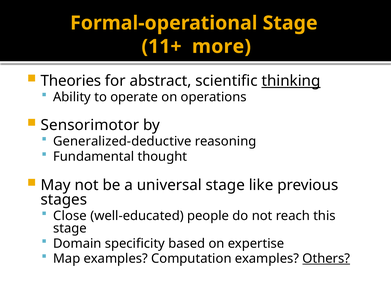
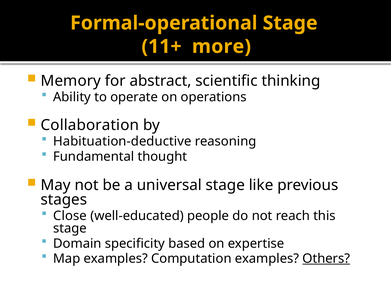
Theories: Theories -> Memory
thinking underline: present -> none
Sensorimotor: Sensorimotor -> Collaboration
Generalized-deductive: Generalized-deductive -> Habituation-deductive
